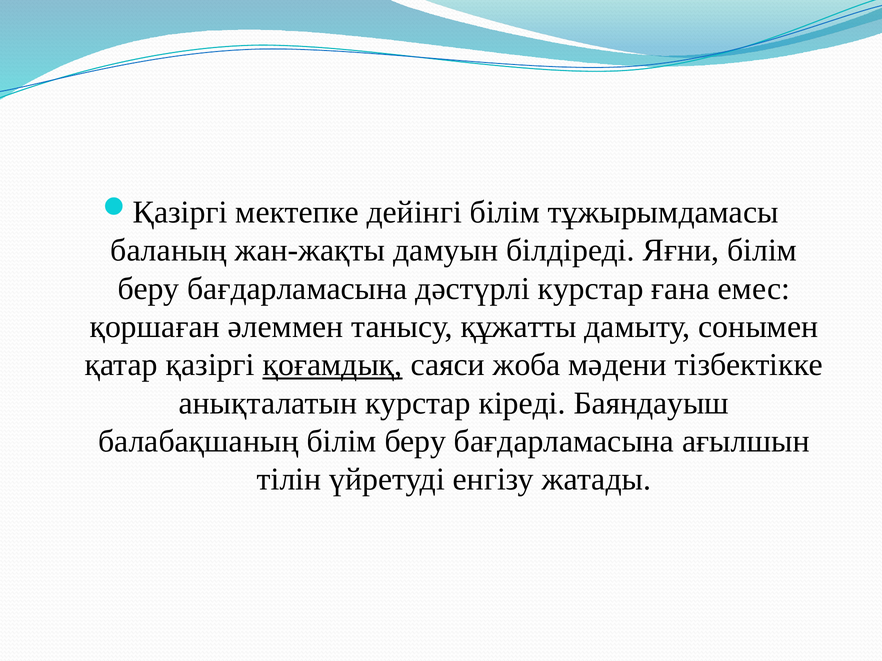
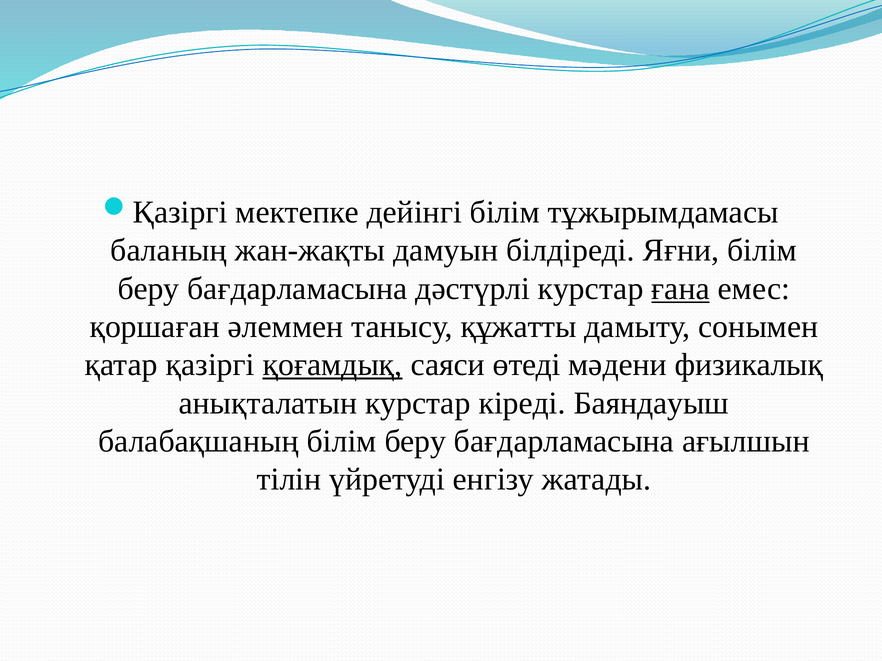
ғана underline: none -> present
жоба: жоба -> өтеді
тізбектікке: тізбектікке -> физикалық
